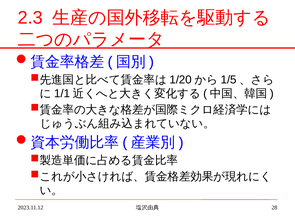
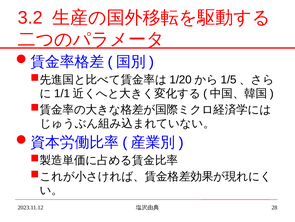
2.3: 2.3 -> 3.2
